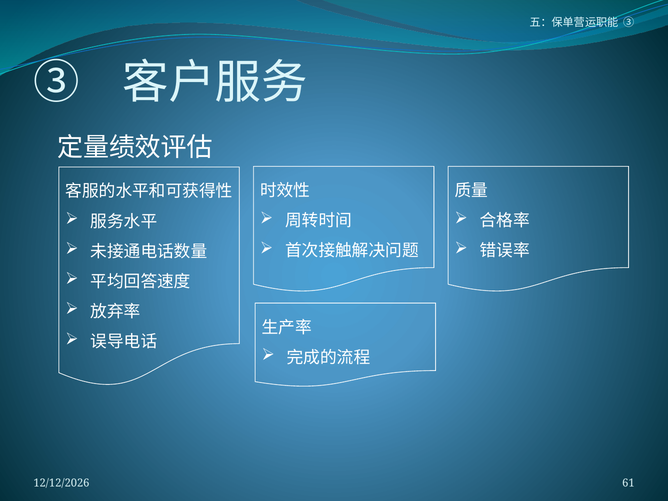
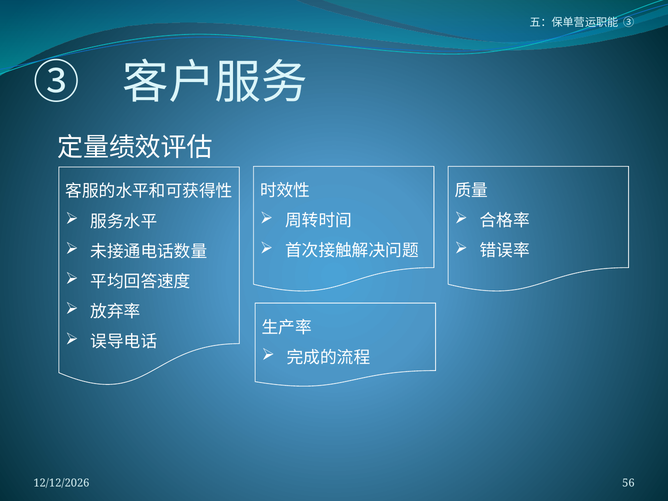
61: 61 -> 56
